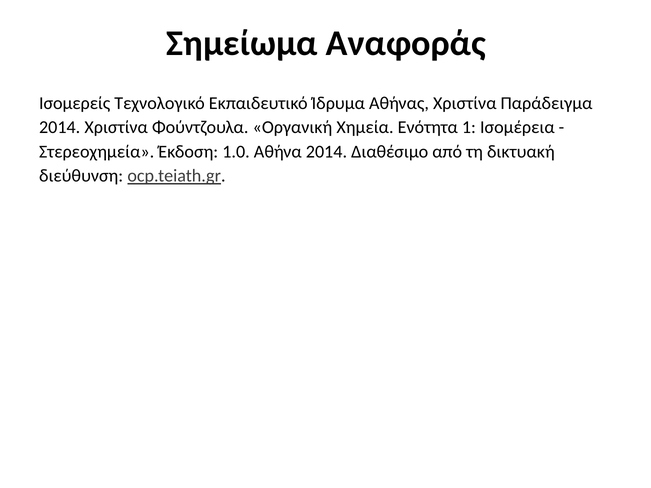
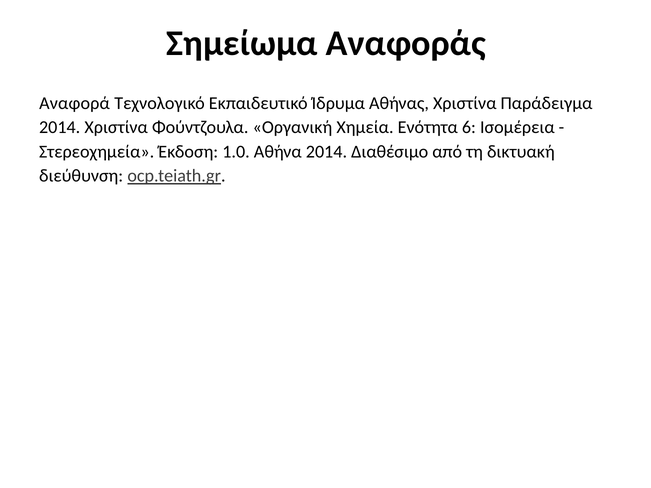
Ισομερείς: Ισομερείς -> Αναφορά
1: 1 -> 6
